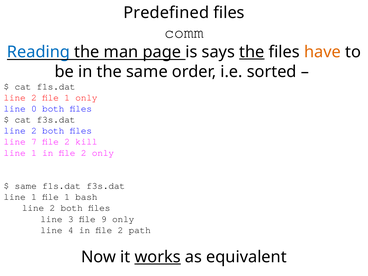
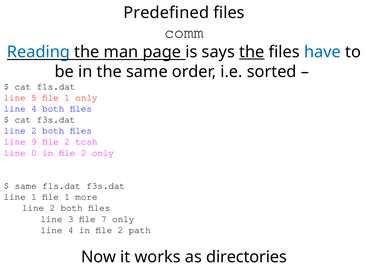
have colour: orange -> blue
2 at (34, 98): 2 -> 5
0 at (34, 109): 0 -> 4
7: 7 -> 9
kill: kill -> tcsh
1 at (34, 153): 1 -> 0
bash: bash -> more
9: 9 -> 7
works underline: present -> none
equivalent: equivalent -> directories
